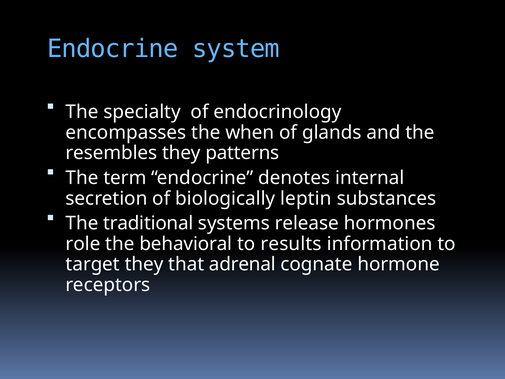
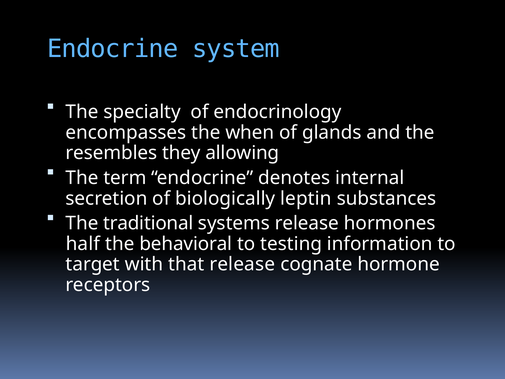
patterns: patterns -> allowing
role: role -> half
results: results -> testing
target they: they -> with
that adrenal: adrenal -> release
